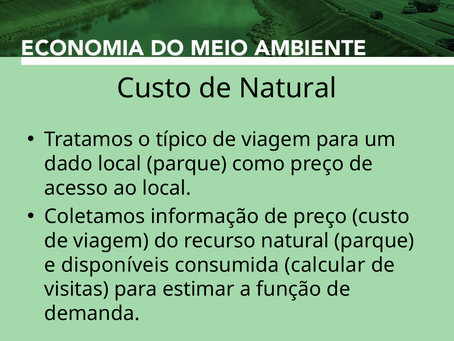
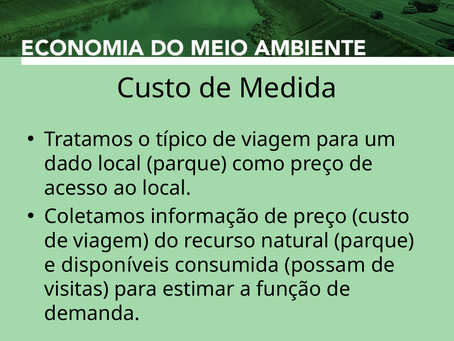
de Natural: Natural -> Medida
calcular: calcular -> possam
